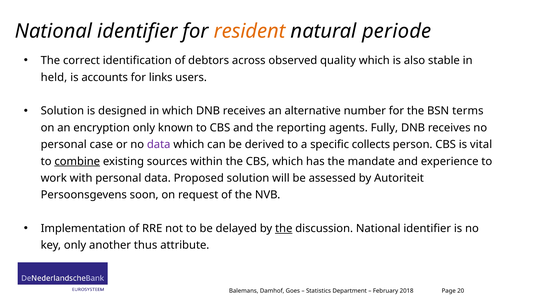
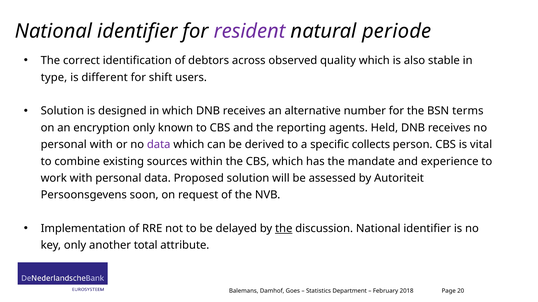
resident colour: orange -> purple
held: held -> type
accounts: accounts -> different
links: links -> shift
Fully: Fully -> Held
personal case: case -> with
combine underline: present -> none
thus: thus -> total
